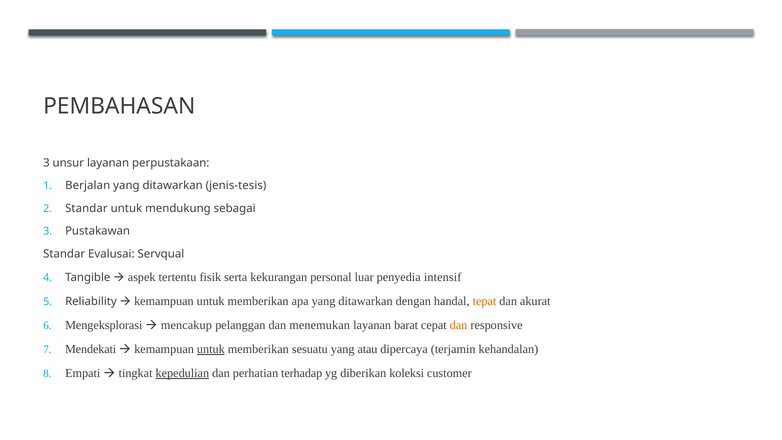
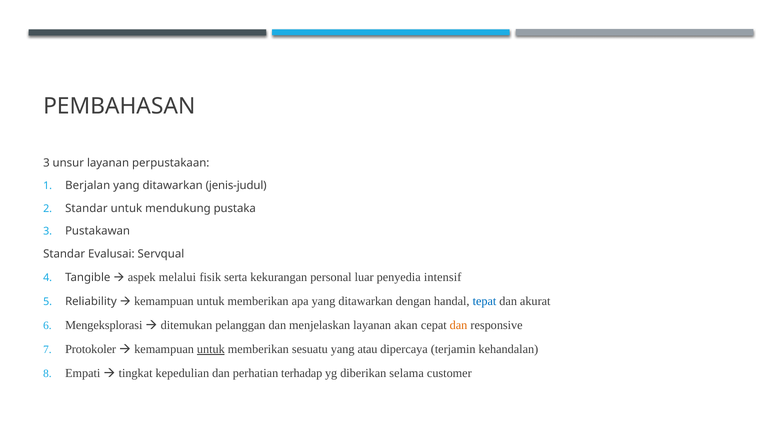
jenis-tesis: jenis-tesis -> jenis-judul
sebagai: sebagai -> pustaka
tertentu: tertentu -> melalui
tepat colour: orange -> blue
mencakup: mencakup -> ditemukan
menemukan: menemukan -> menjelaskan
barat: barat -> akan
Mendekati: Mendekati -> Protokoler
kepedulian underline: present -> none
koleksi: koleksi -> selama
